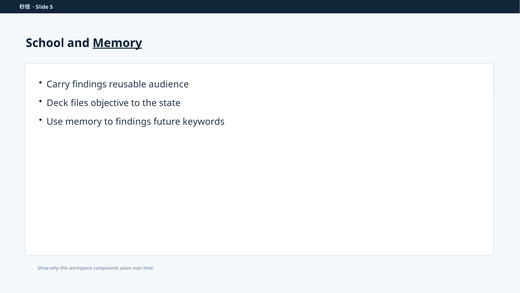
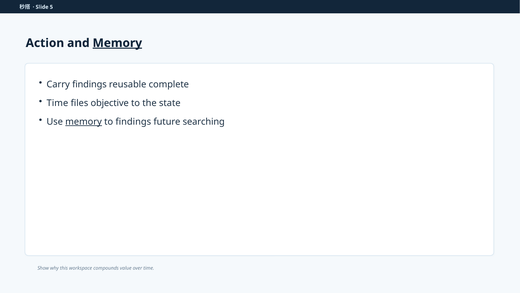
School: School -> Action
audience: audience -> complete
Deck at (57, 103): Deck -> Time
memory at (84, 121) underline: none -> present
keywords: keywords -> searching
